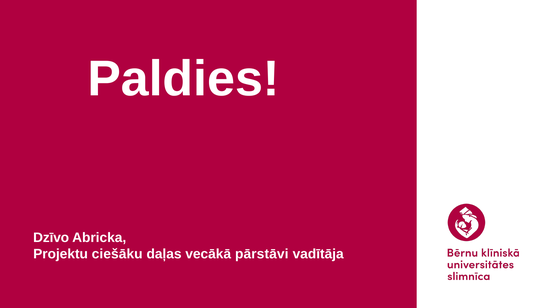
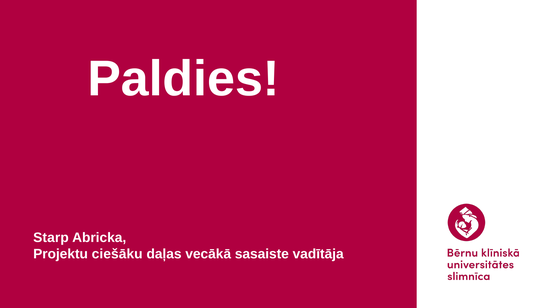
Dzīvo: Dzīvo -> Starp
pārstāvi: pārstāvi -> sasaiste
